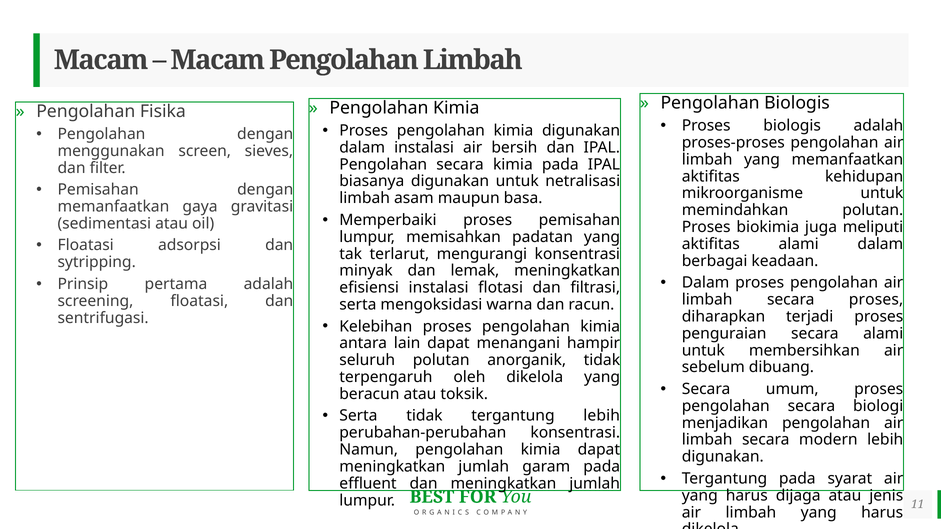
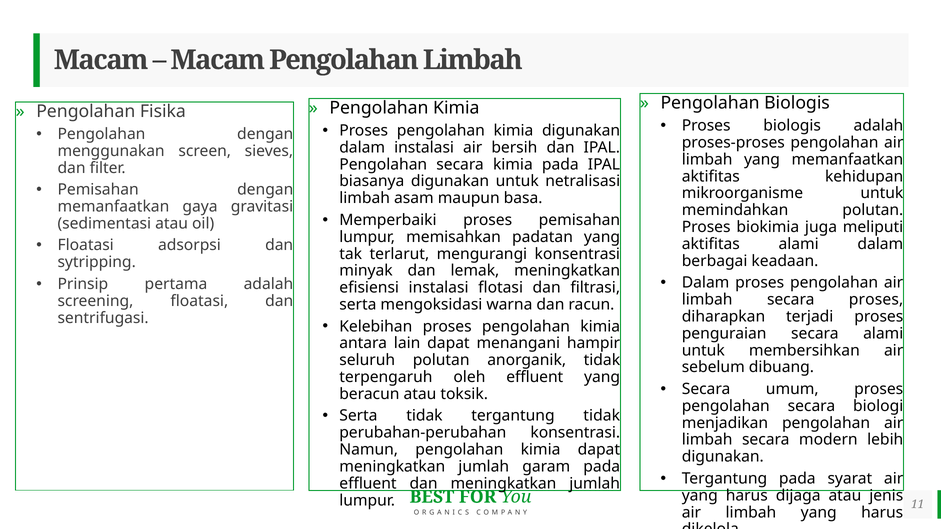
oleh dikelola: dikelola -> effluent
tergantung lebih: lebih -> tidak
